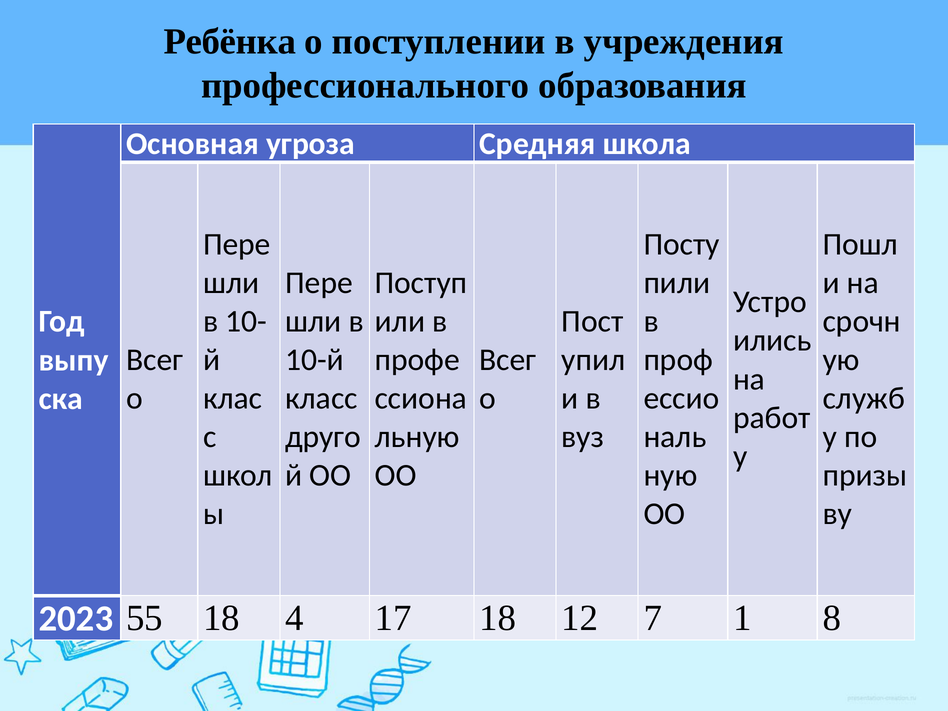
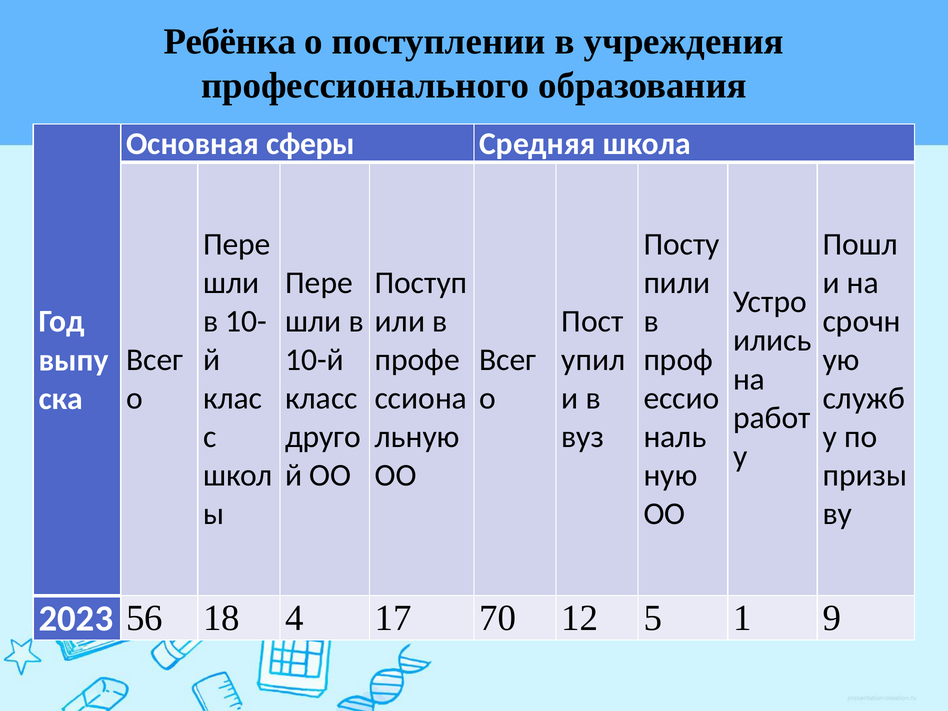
угроза: угроза -> сферы
55: 55 -> 56
17 18: 18 -> 70
7: 7 -> 5
8: 8 -> 9
